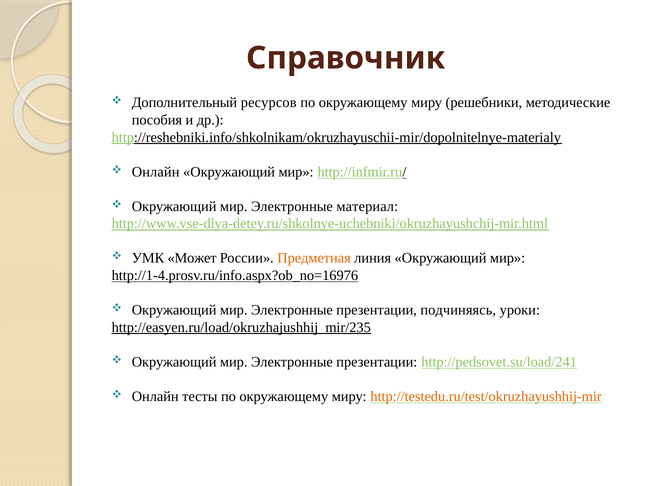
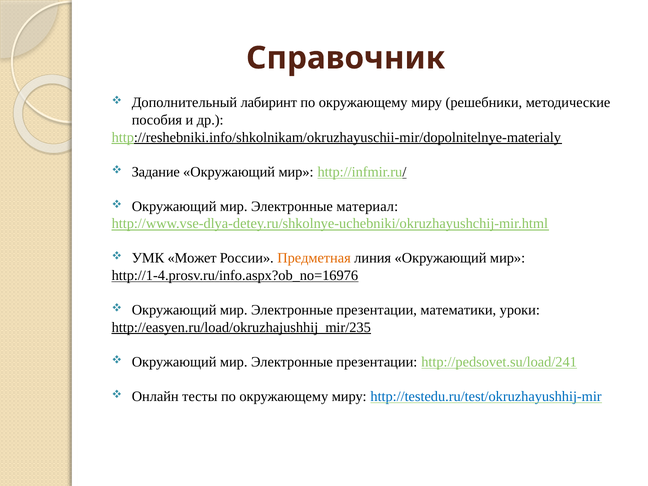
ресурсов: ресурсов -> лабиринт
Онлайн at (156, 172): Онлайн -> Задание
подчиняясь: подчиняясь -> математики
http://testedu.ru/test/okruzhayushhij-mir colour: orange -> blue
